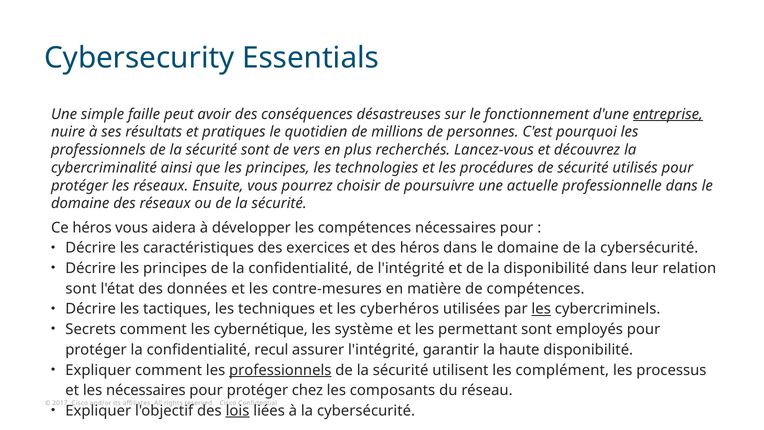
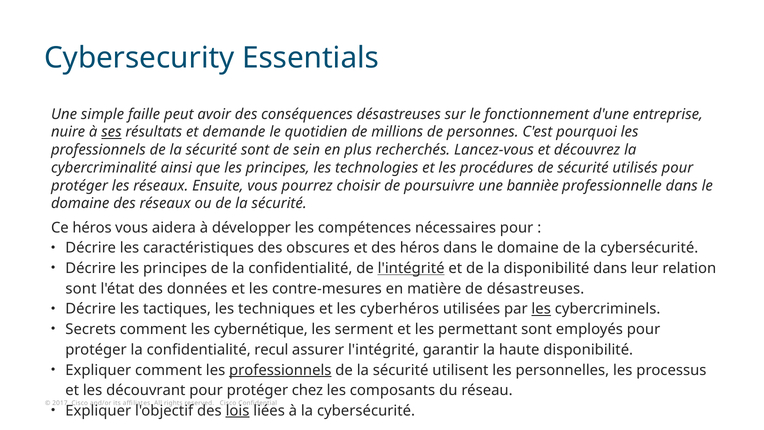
entreprise underline: present -> none
ses underline: none -> present
pratiques: pratiques -> demande
vers: vers -> sein
actuelle: actuelle -> bannièe
exercices: exercices -> obscures
l'intégrité at (411, 268) underline: none -> present
de compétences: compétences -> désastreuses
système: système -> serment
complément: complément -> personnelles
les nécessaires: nécessaires -> découvrant
